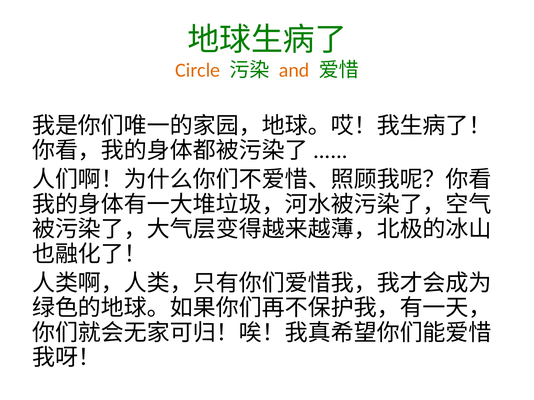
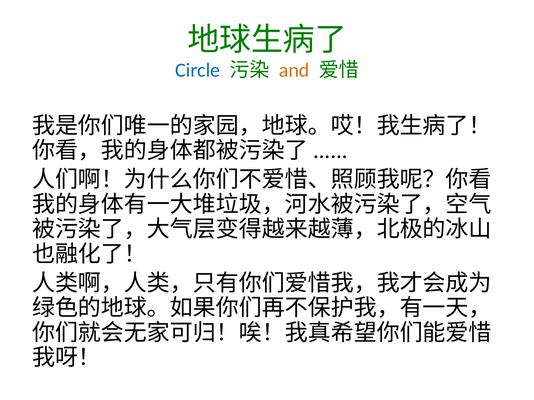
Circle colour: orange -> blue
